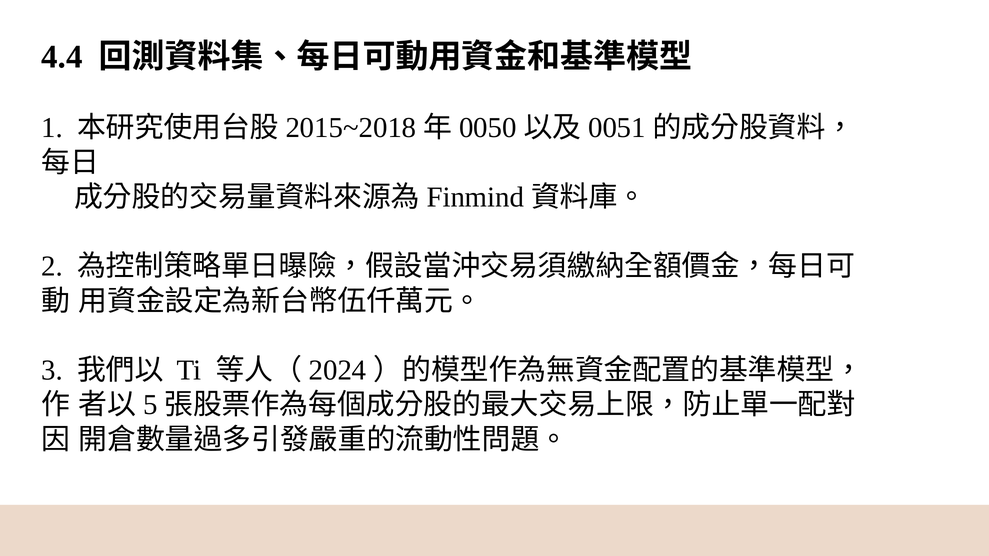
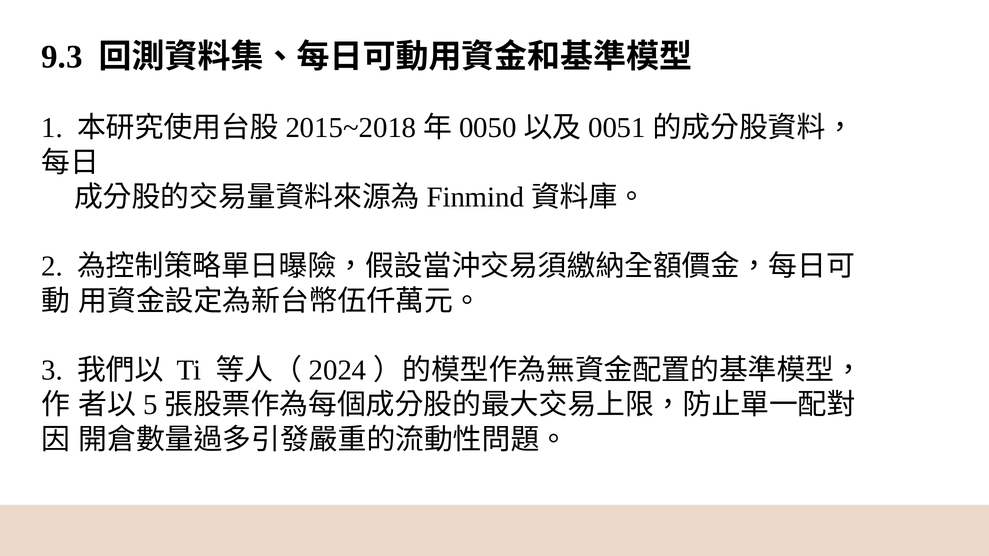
4.4: 4.4 -> 9.3
